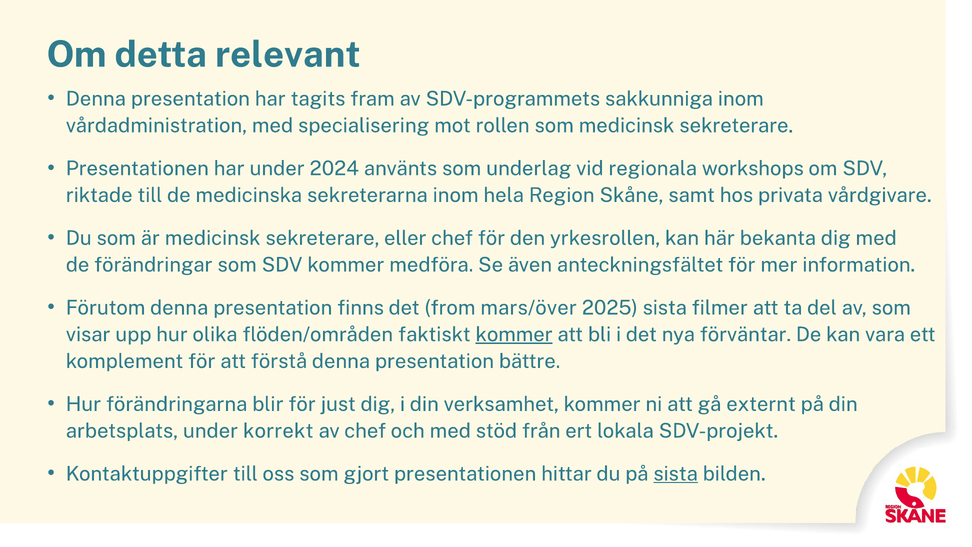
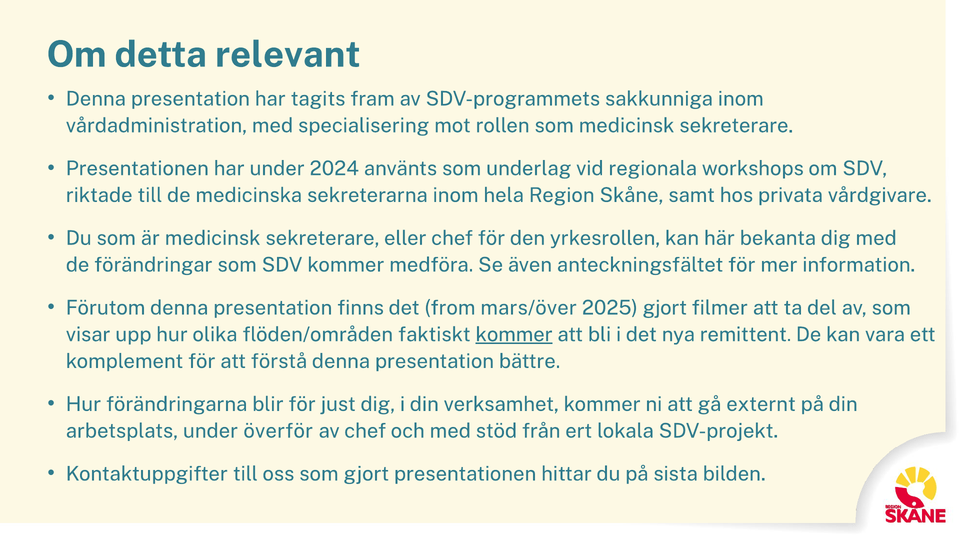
2025 sista: sista -> gjort
förväntar: förväntar -> remittent
korrekt: korrekt -> överför
sista at (676, 474) underline: present -> none
